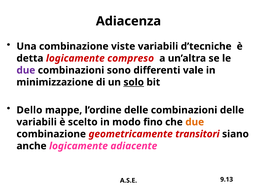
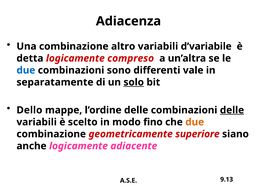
viste: viste -> altro
d’tecniche: d’tecniche -> d’variabile
due at (26, 71) colour: purple -> blue
minimizzazione: minimizzazione -> separatamente
delle at (232, 111) underline: none -> present
transitori: transitori -> superiore
